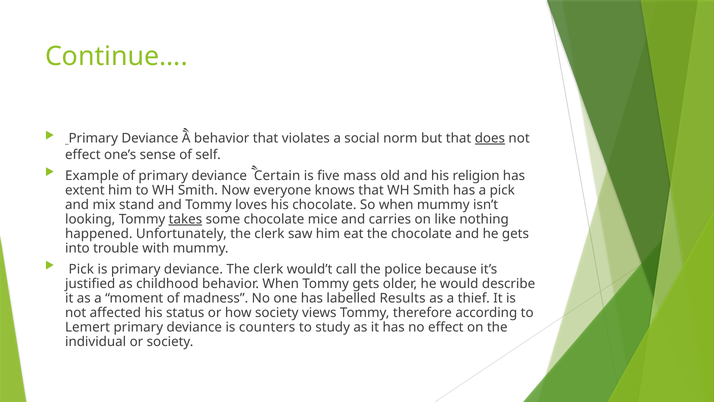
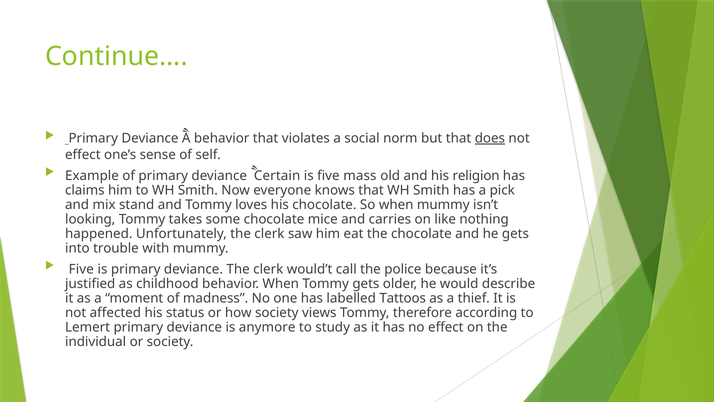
extent: extent -> claims
takes underline: present -> none
Pick at (81, 269): Pick -> Five
Results: Results -> Tattoos
counters: counters -> anymore
